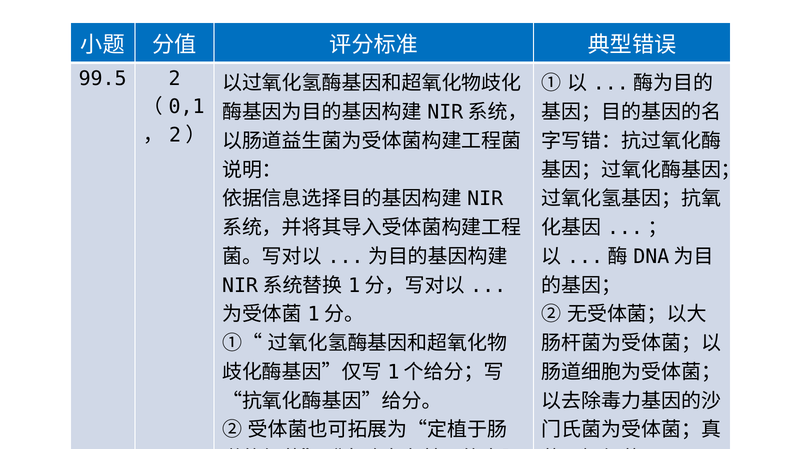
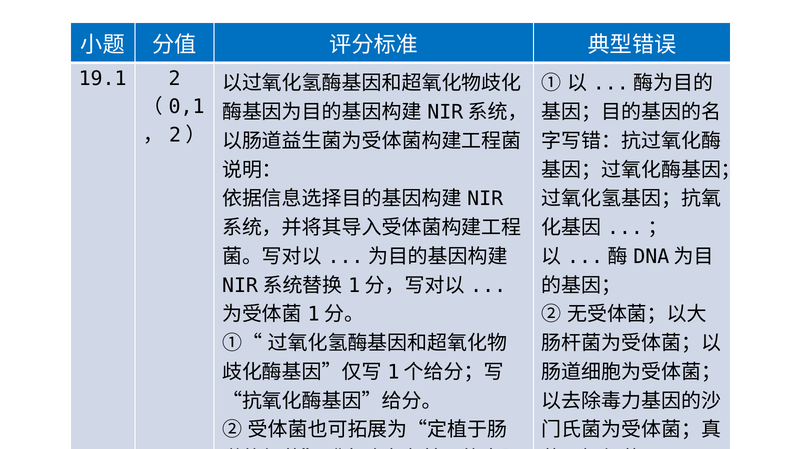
99.5: 99.5 -> 19.1
